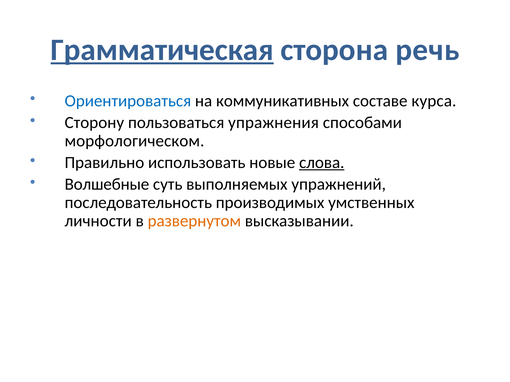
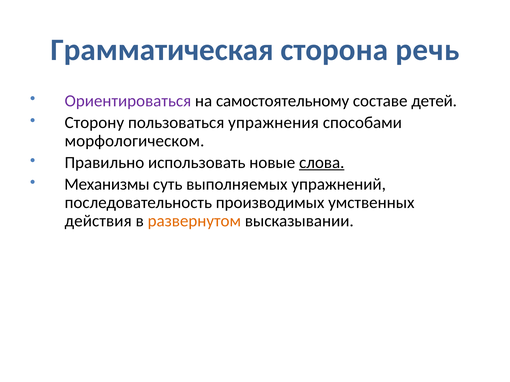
Грамматическая underline: present -> none
Ориентироваться colour: blue -> purple
коммуникативных: коммуникативных -> самостоятельному
курса: курса -> детей
Волшебные: Волшебные -> Механизмы
личности: личности -> действия
